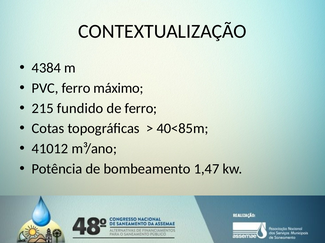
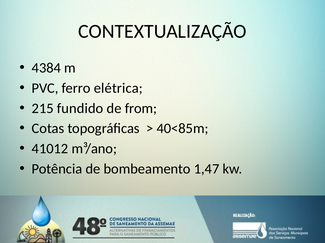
máximo: máximo -> elétrica
de ferro: ferro -> from
